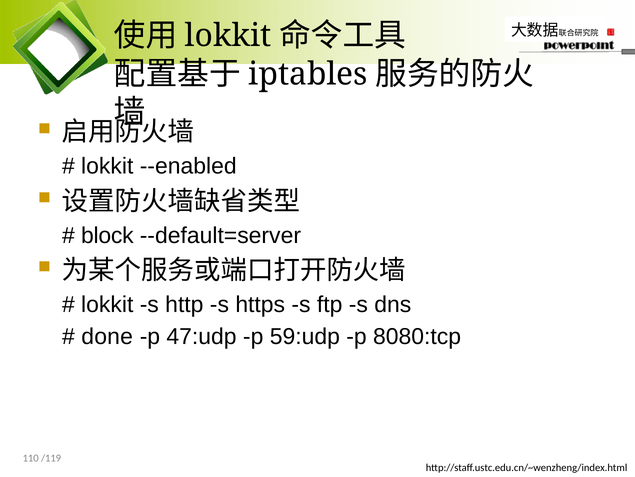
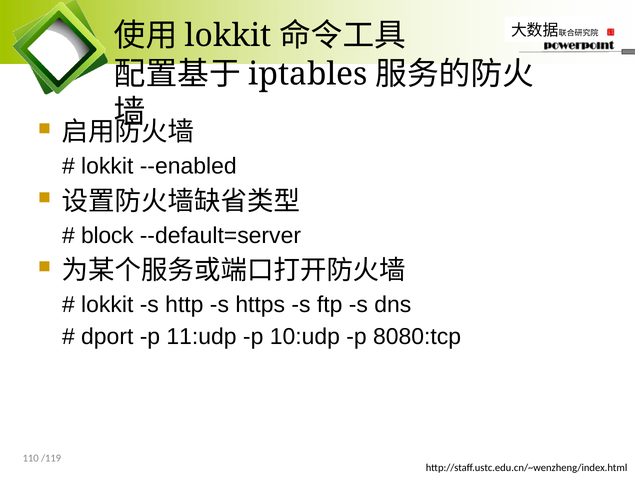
done: done -> dport
47:udp: 47:udp -> 11:udp
59:udp: 59:udp -> 10:udp
